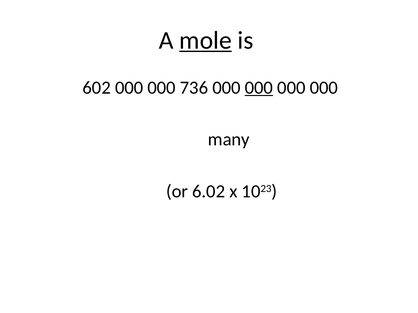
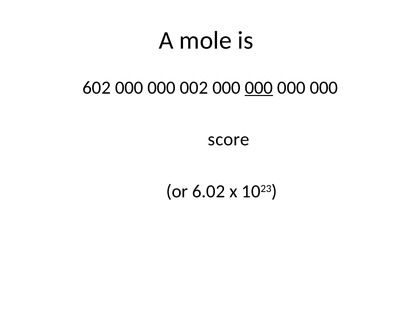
mole underline: present -> none
736: 736 -> 002
many: many -> score
